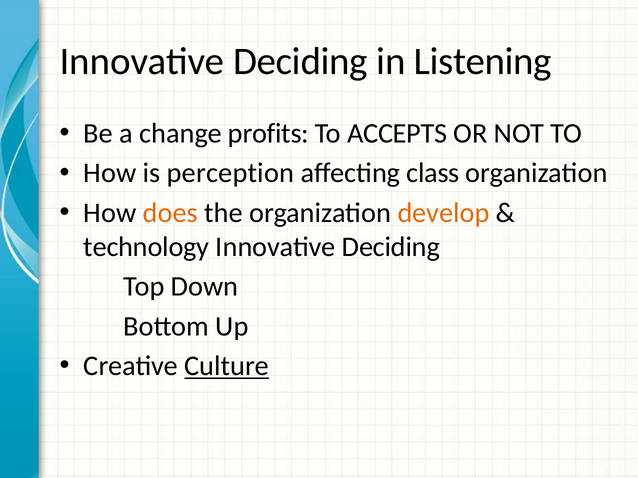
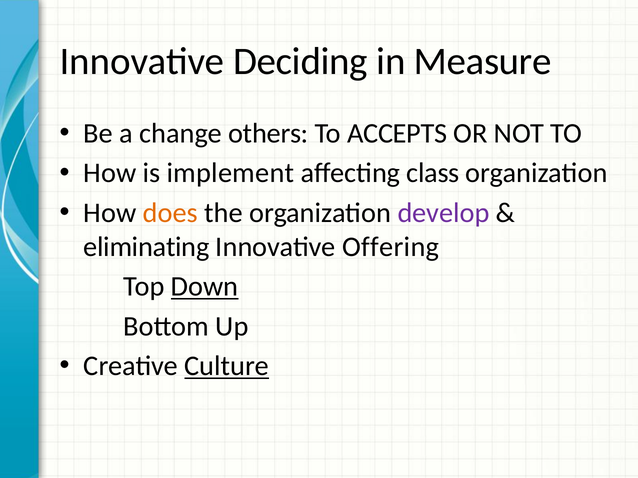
Listening: Listening -> Measure
profits: profits -> others
perception: perception -> implement
develop colour: orange -> purple
technology: technology -> eliminating
Deciding at (391, 247): Deciding -> Offering
Down underline: none -> present
